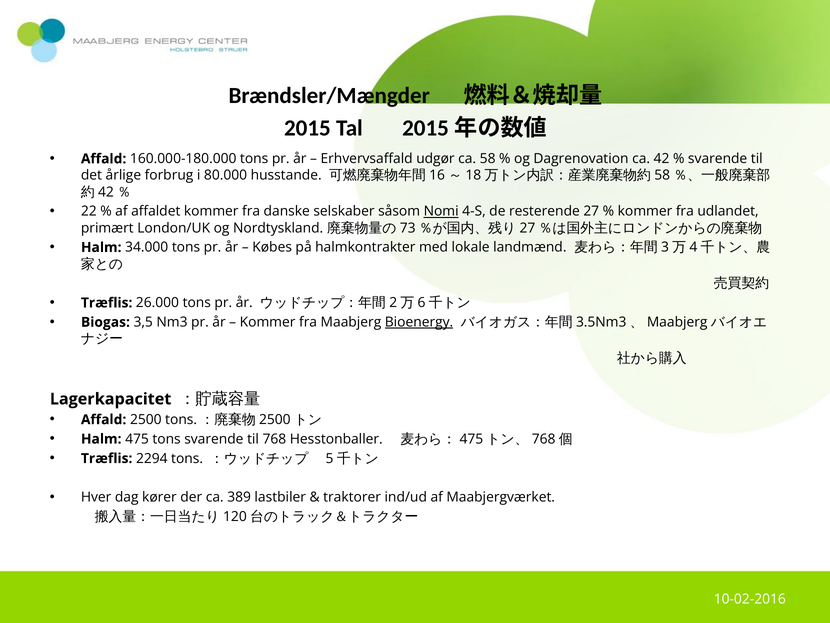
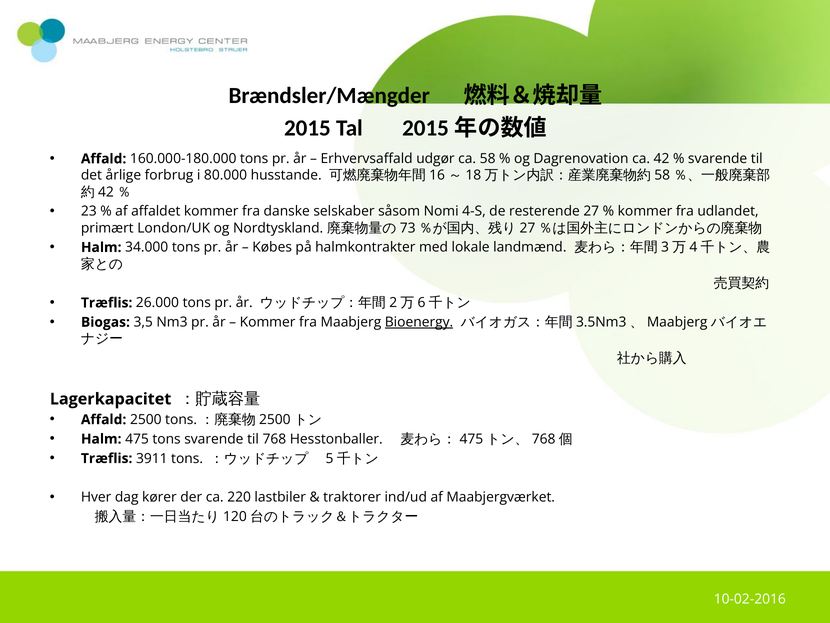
22: 22 -> 23
Nomi underline: present -> none
2294: 2294 -> 3911
389: 389 -> 220
